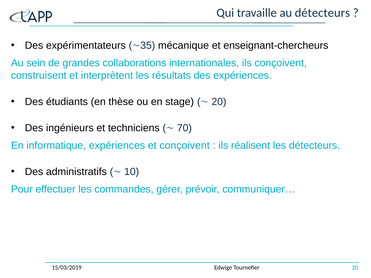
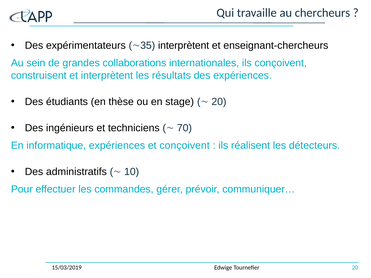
au détecteurs: détecteurs -> chercheurs
mécanique at (184, 46): mécanique -> interprètent
